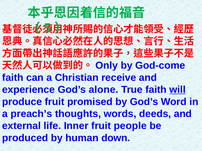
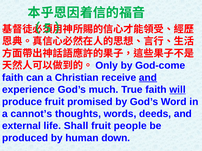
and at (148, 78) underline: none -> present
alone: alone -> much
preach’s: preach’s -> cannot’s
Inner: Inner -> Shall
